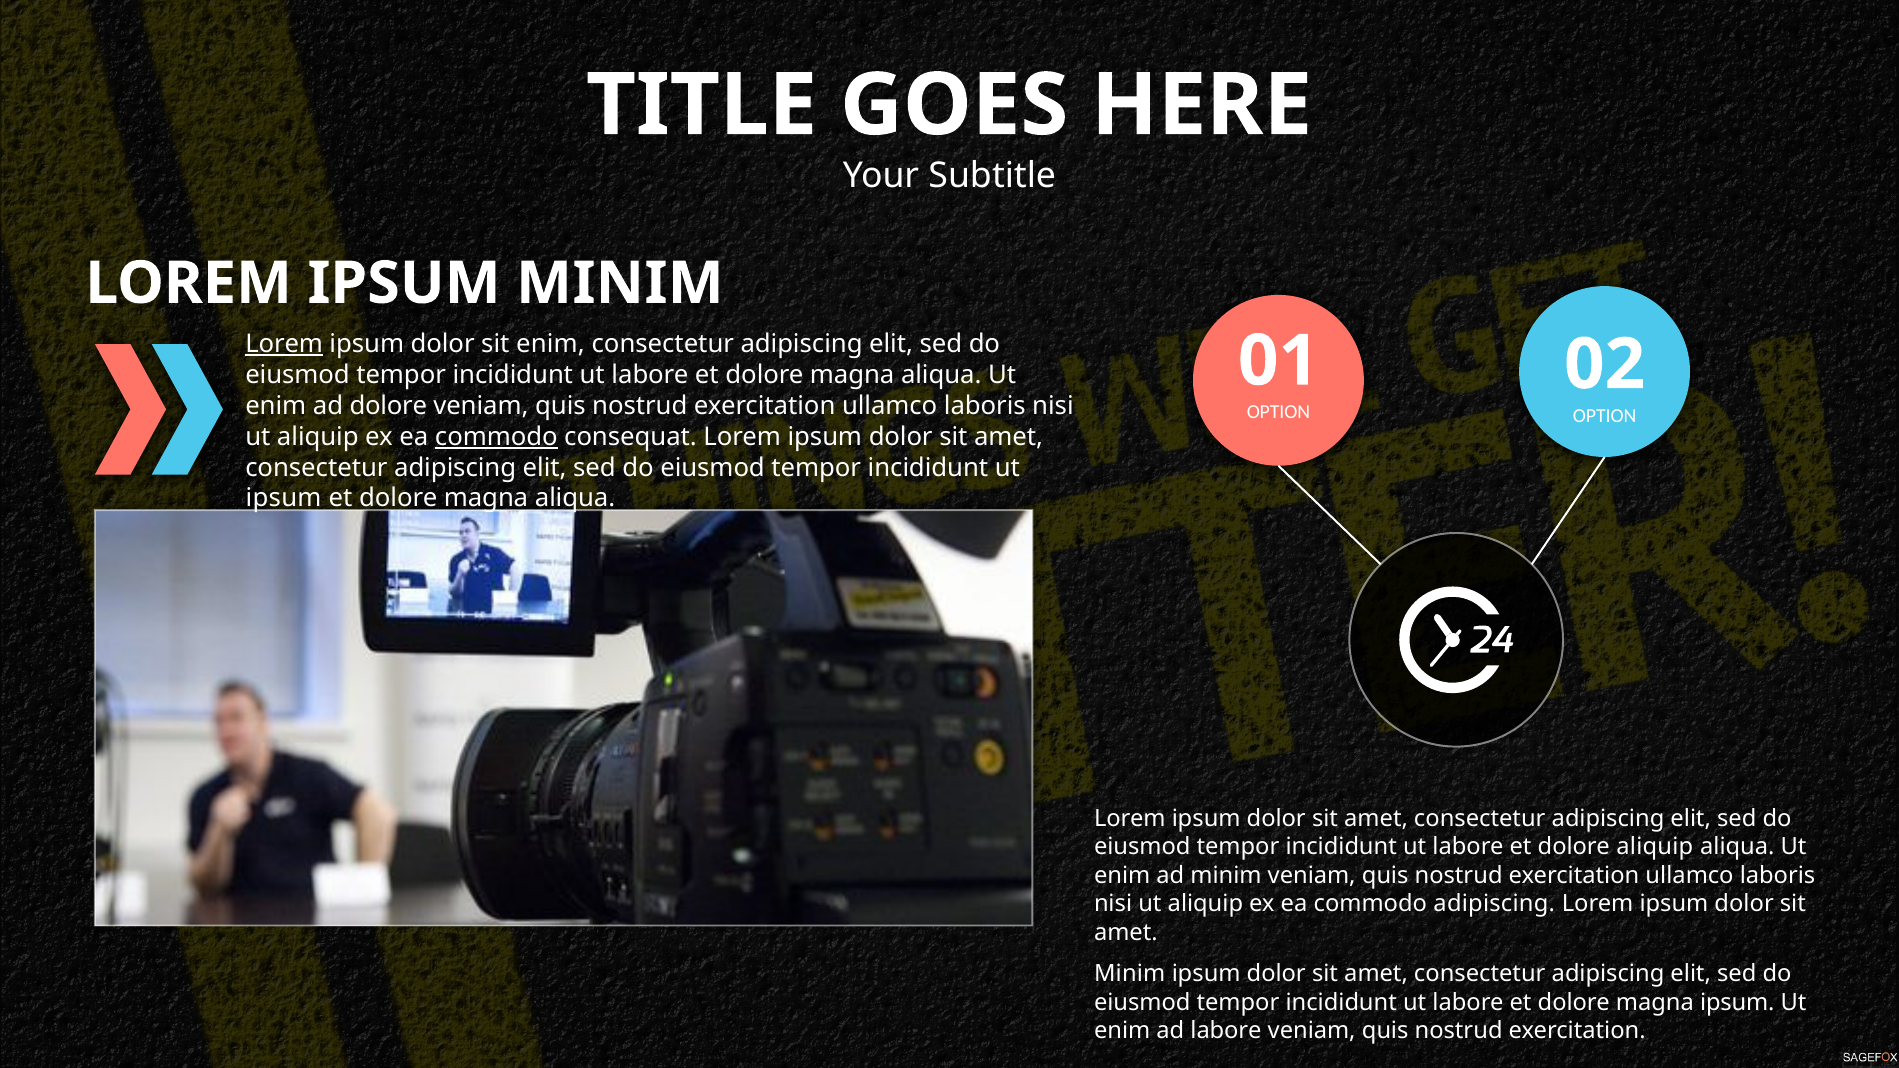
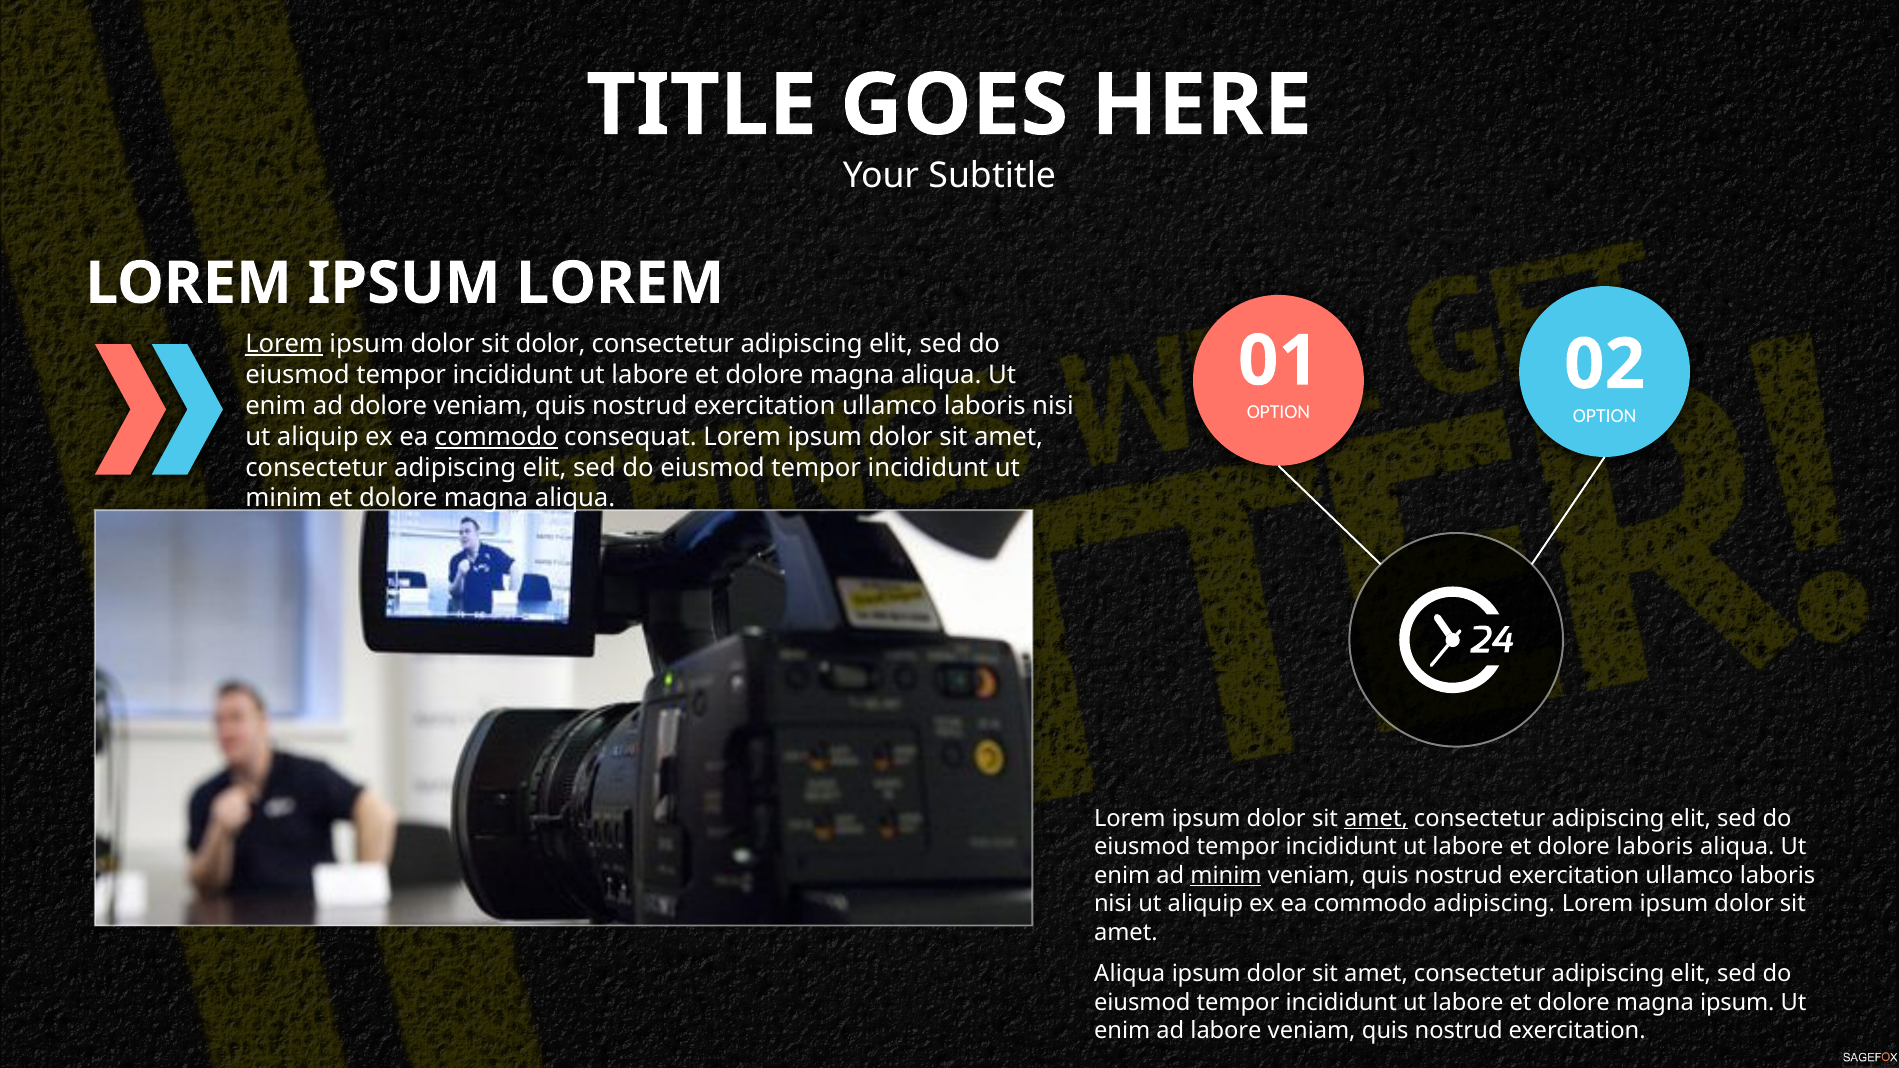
IPSUM MINIM: MINIM -> LOREM
sit enim: enim -> dolor
ipsum at (284, 499): ipsum -> minim
amet at (1376, 818) underline: none -> present
dolore aliquip: aliquip -> laboris
minim at (1226, 875) underline: none -> present
Minim at (1130, 974): Minim -> Aliqua
